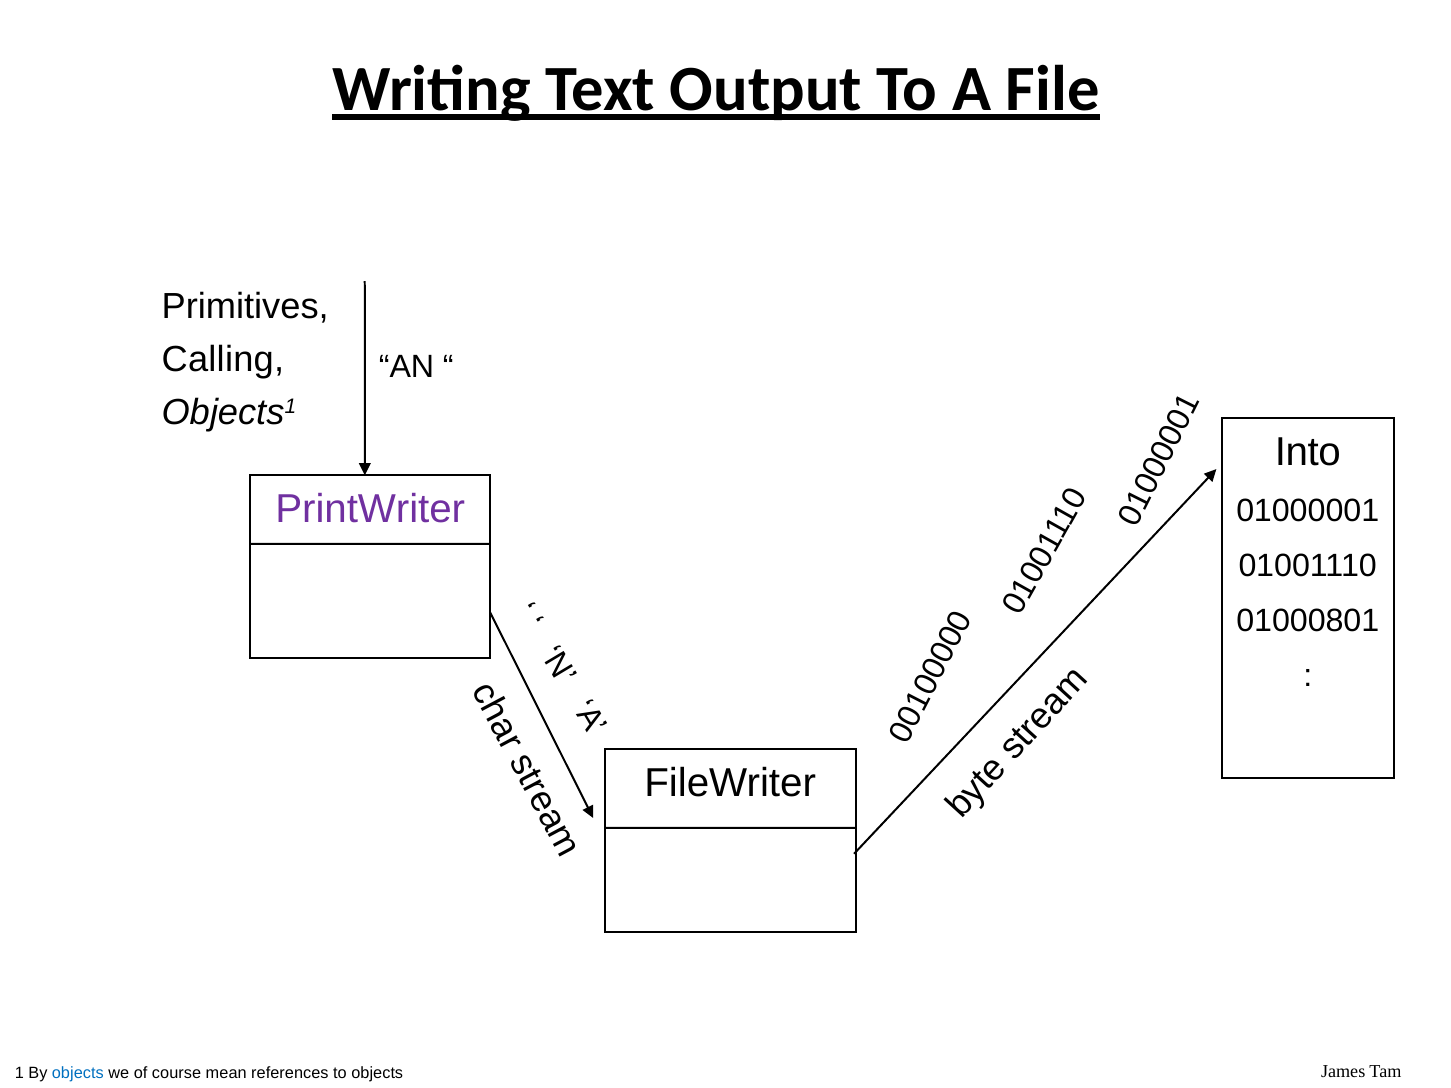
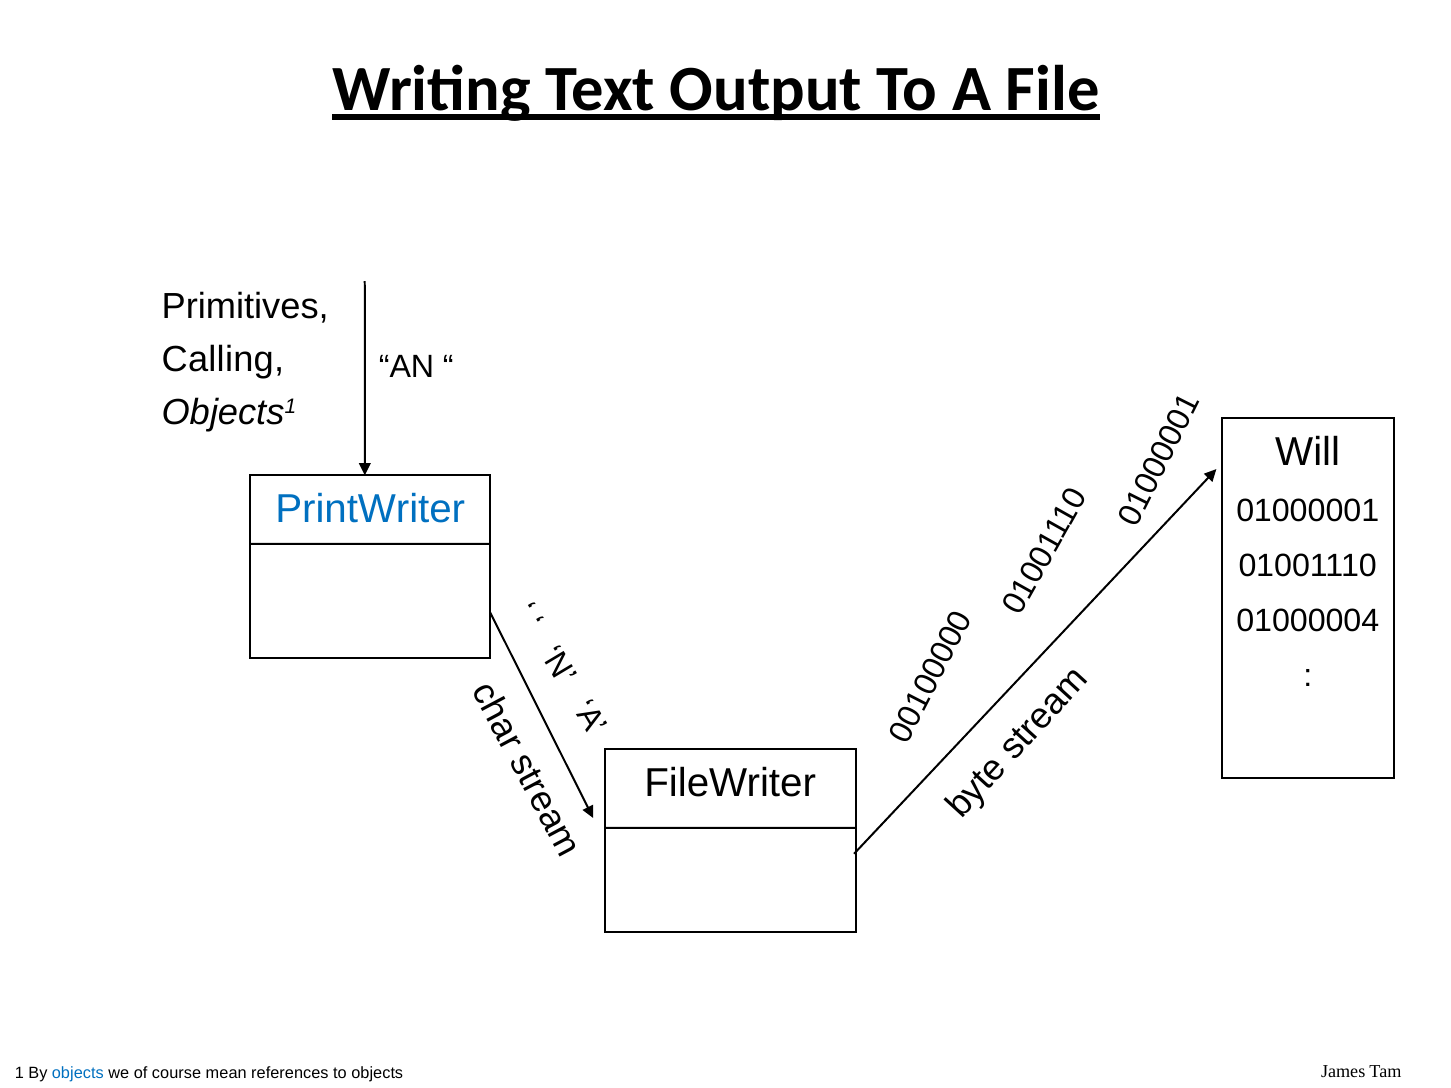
Into: Into -> Will
PrintWriter colour: purple -> blue
01000801: 01000801 -> 01000004
